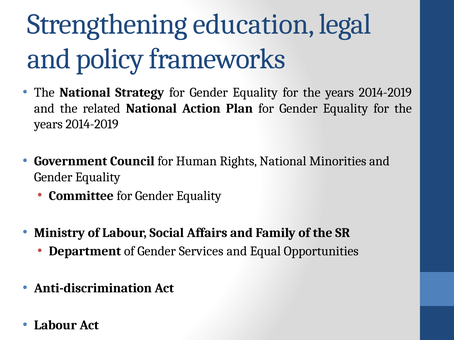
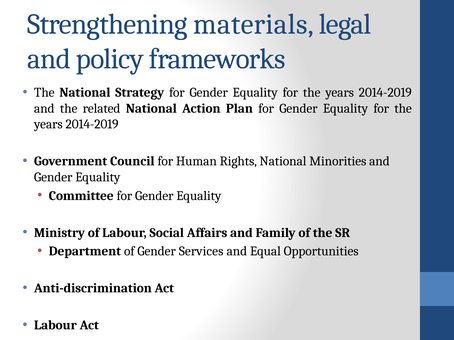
education: education -> materials
